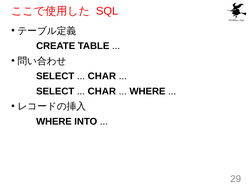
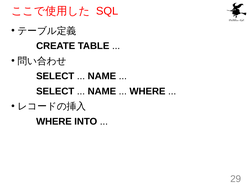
CHAR at (102, 76): CHAR -> NAME
CHAR at (102, 91): CHAR -> NAME
